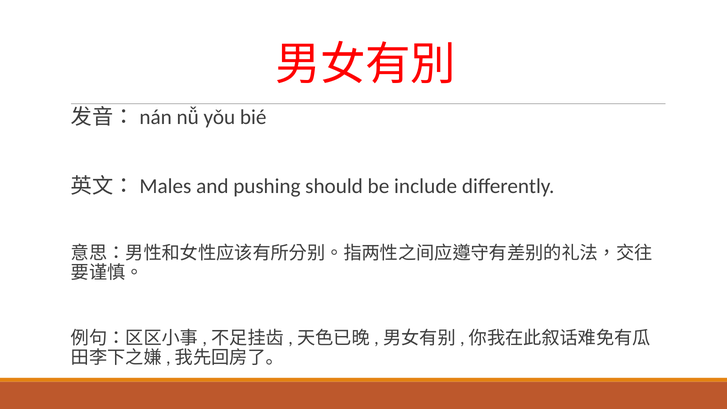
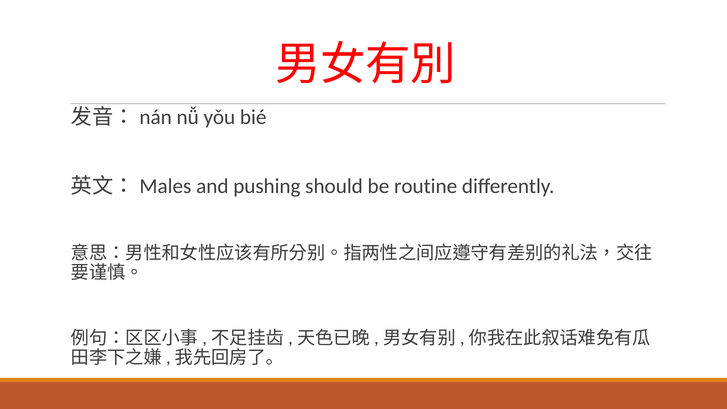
include: include -> routine
